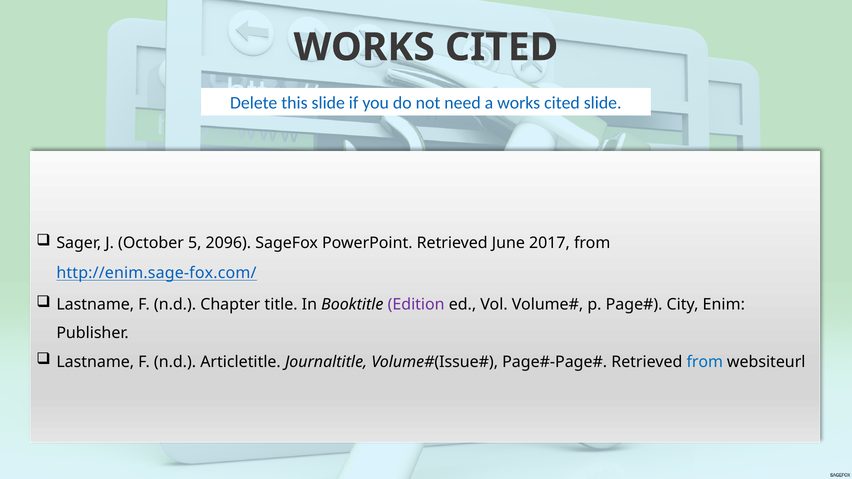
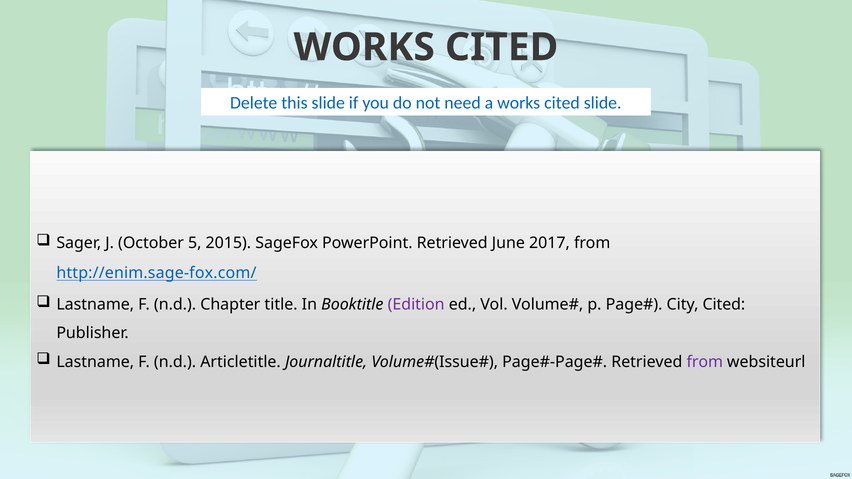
2096: 2096 -> 2015
City Enim: Enim -> Cited
from at (705, 362) colour: blue -> purple
